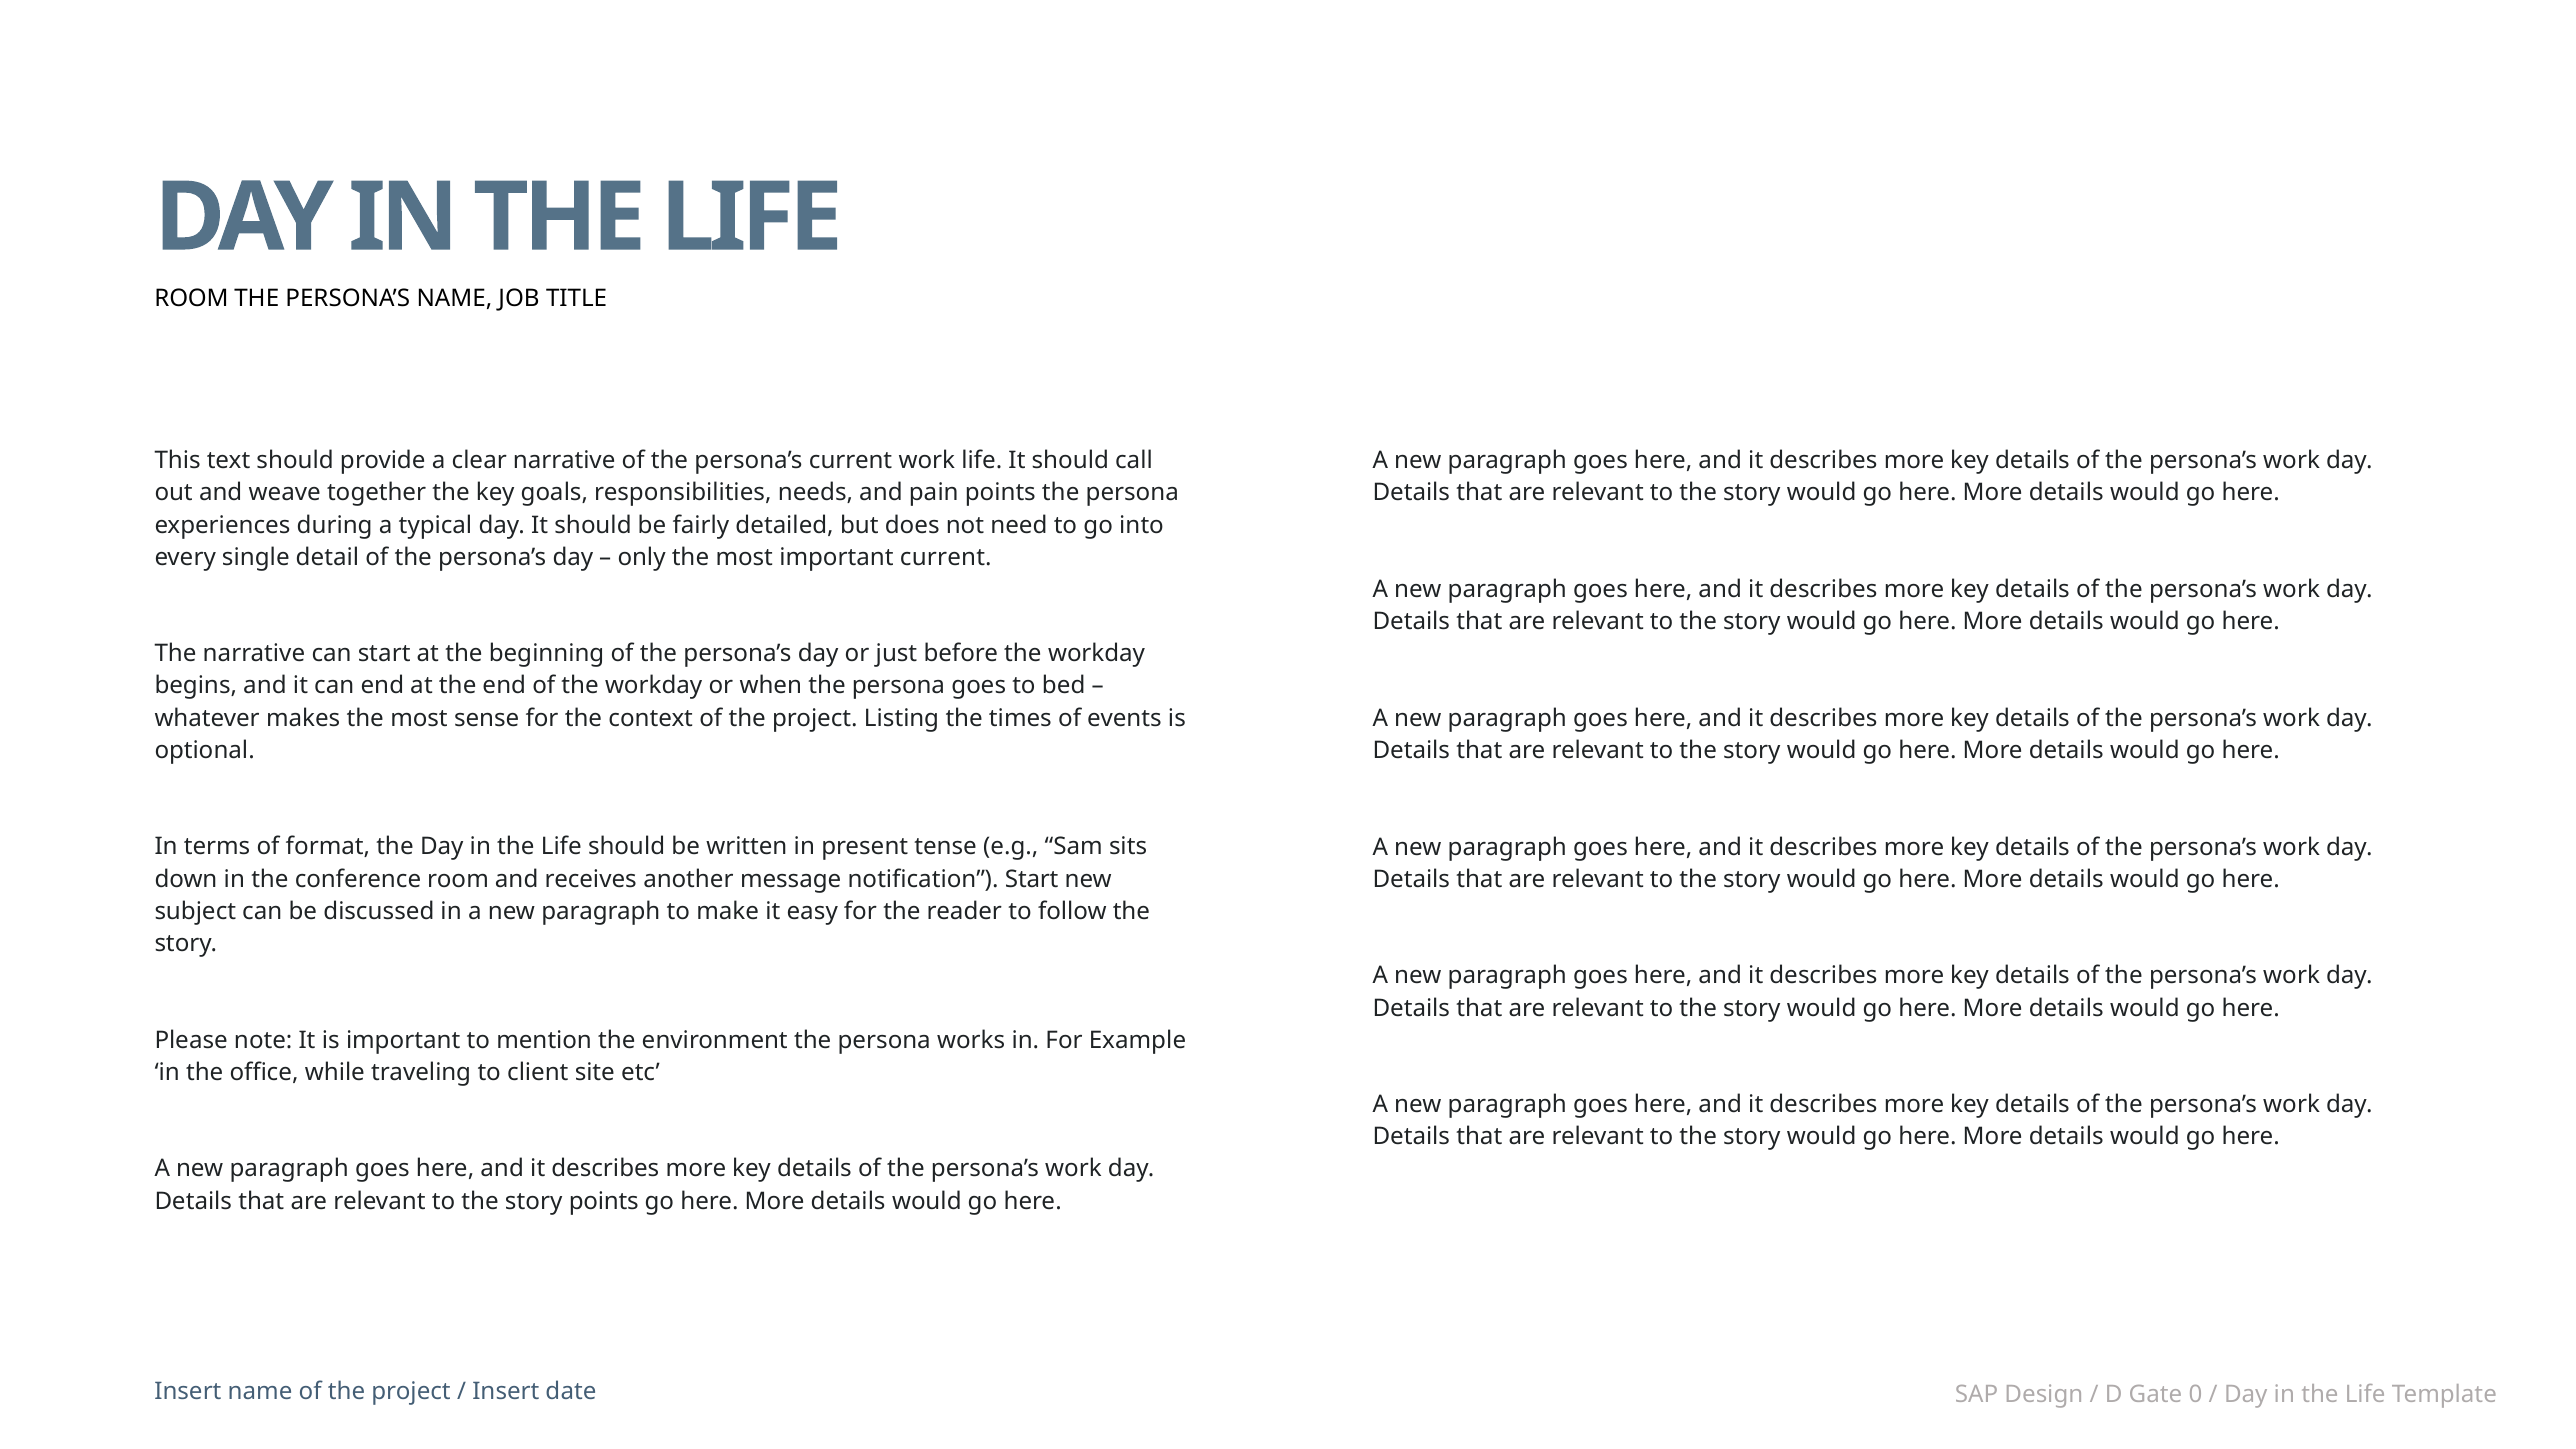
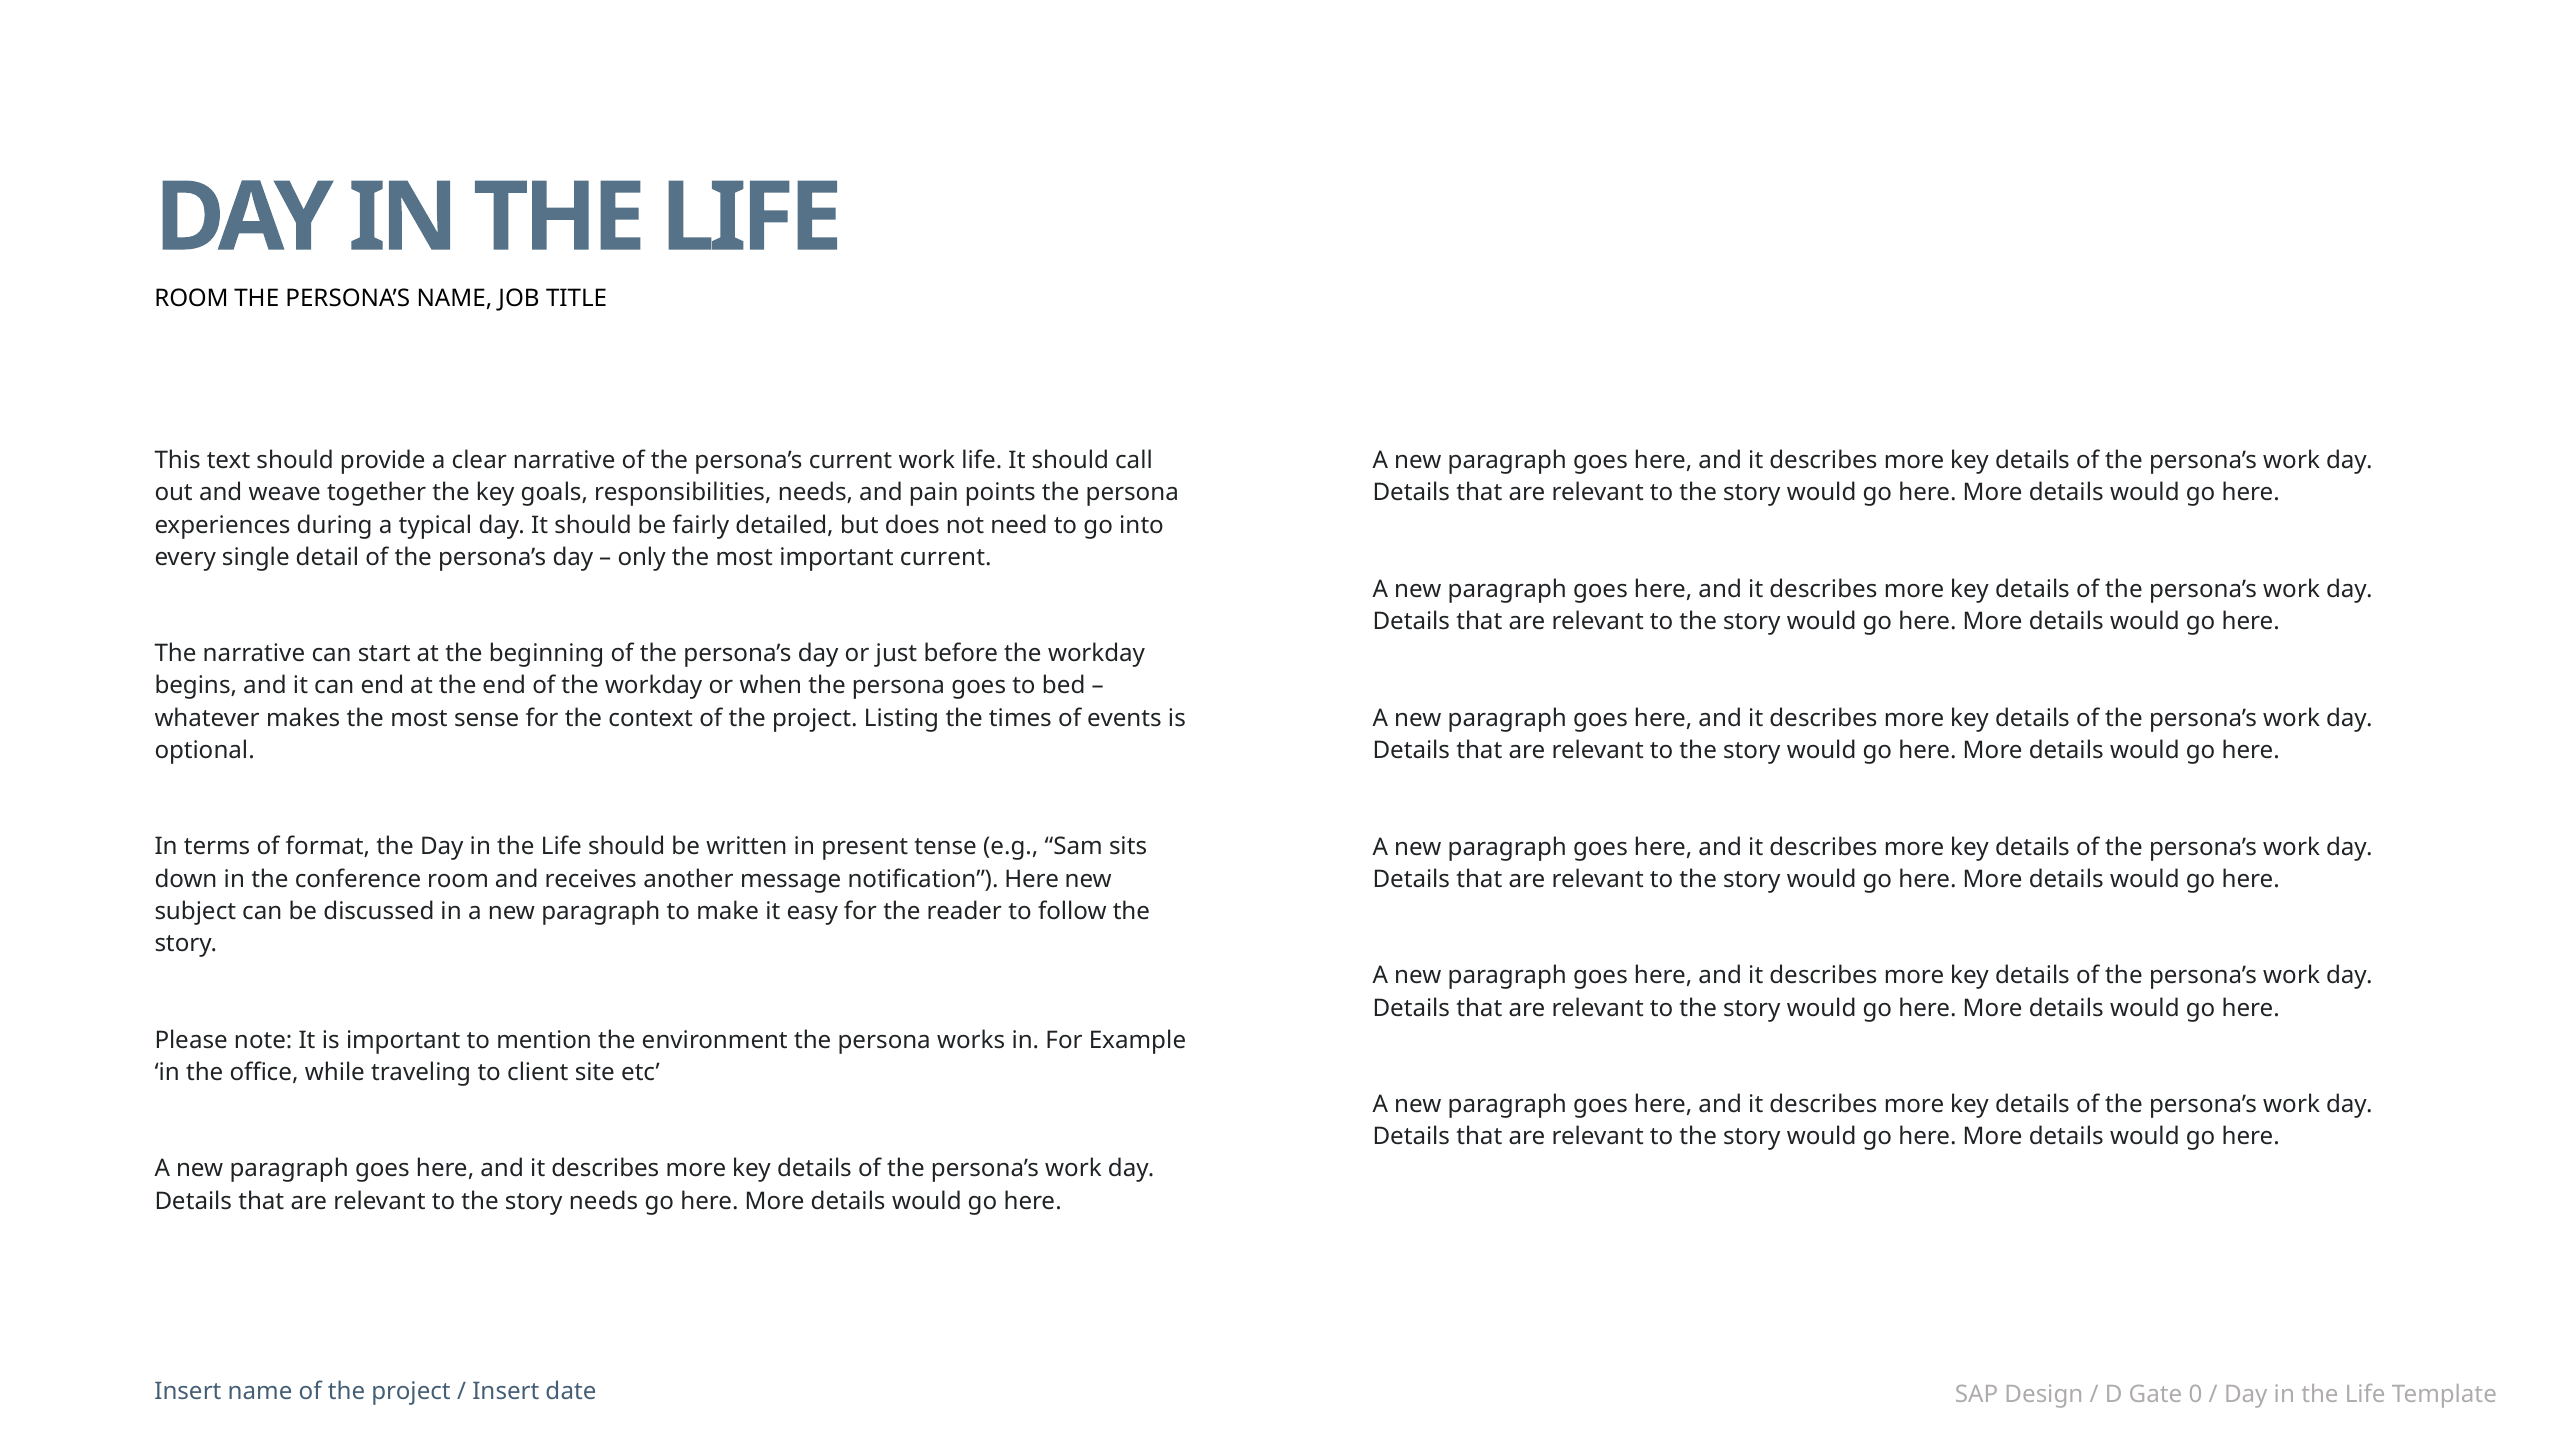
notification Start: Start -> Here
story points: points -> needs
